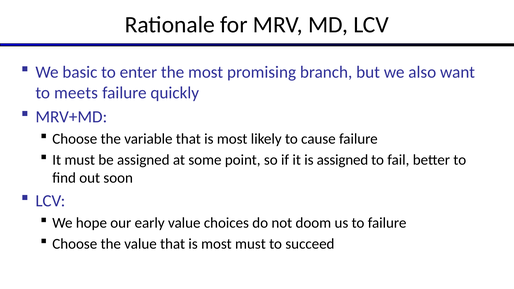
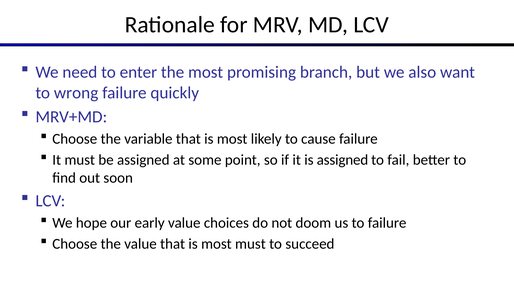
basic: basic -> need
meets: meets -> wrong
